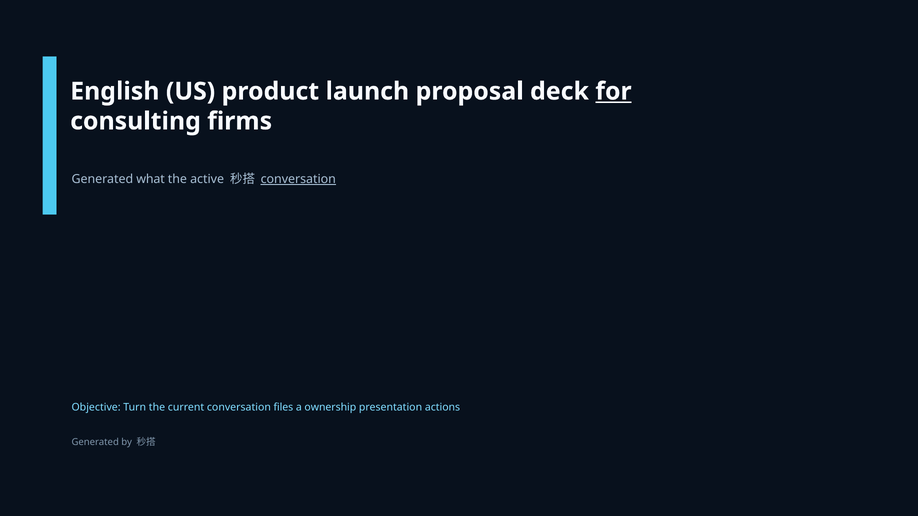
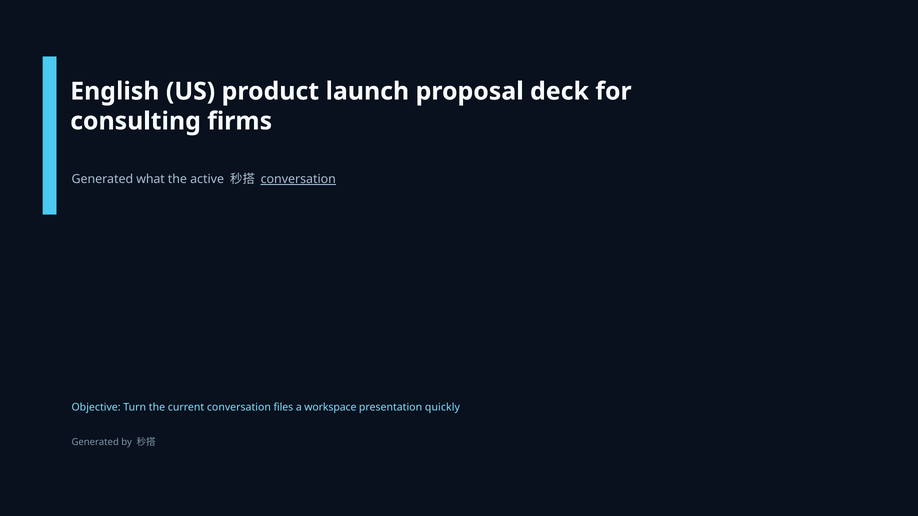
for underline: present -> none
ownership: ownership -> workspace
actions: actions -> quickly
